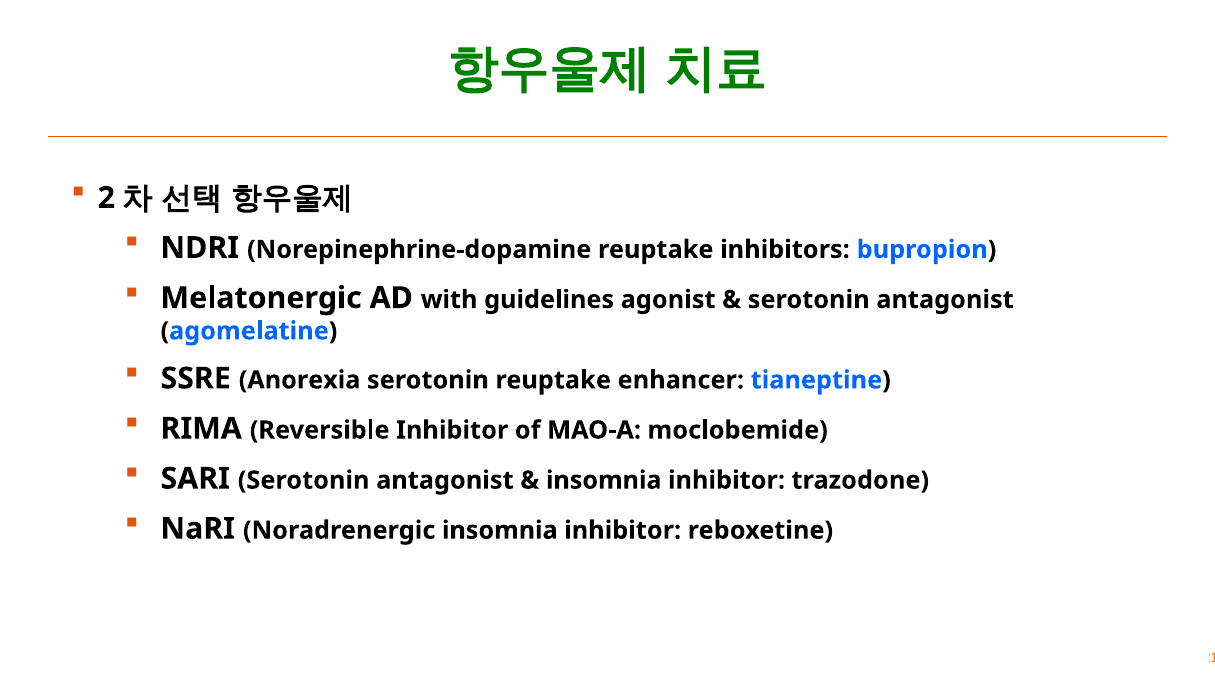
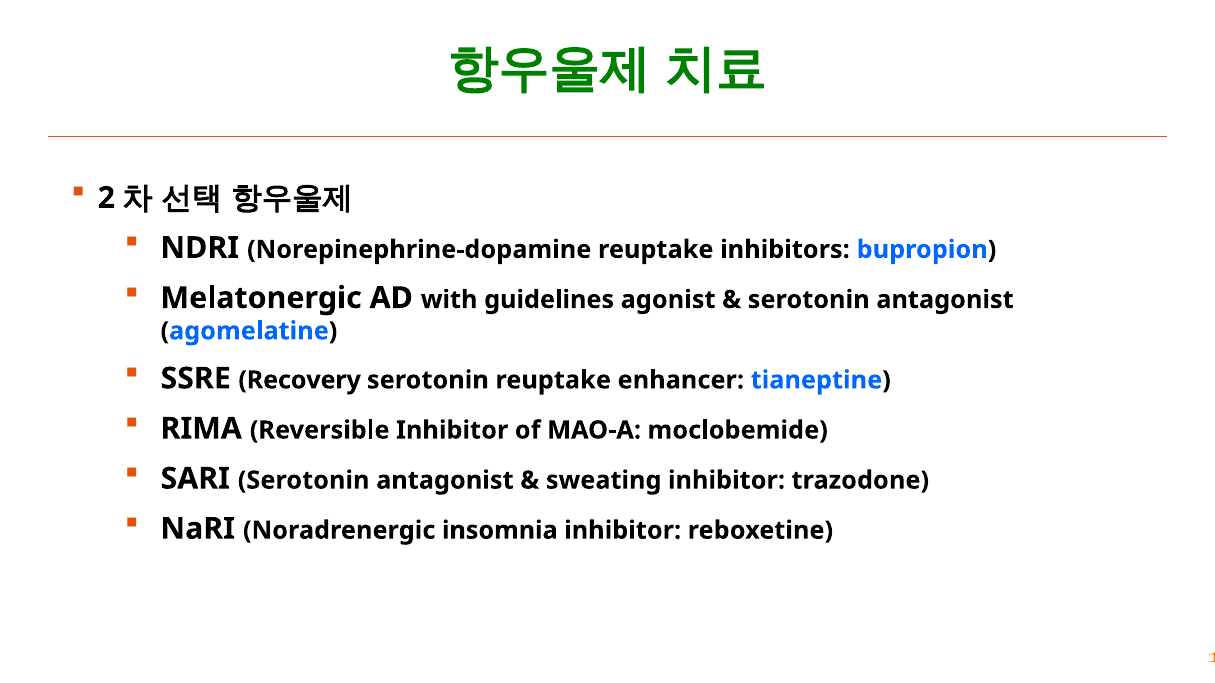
Anorexia: Anorexia -> Recovery
insomnia at (604, 481): insomnia -> sweating
